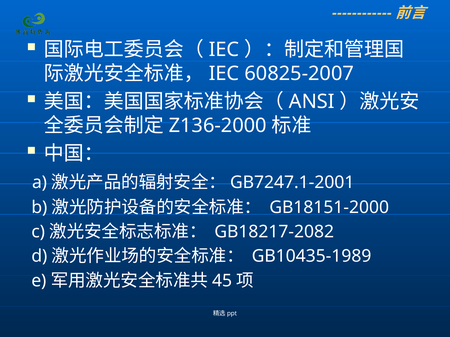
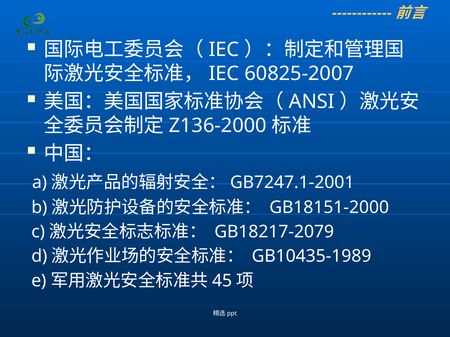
GB18217-2082: GB18217-2082 -> GB18217-2079
